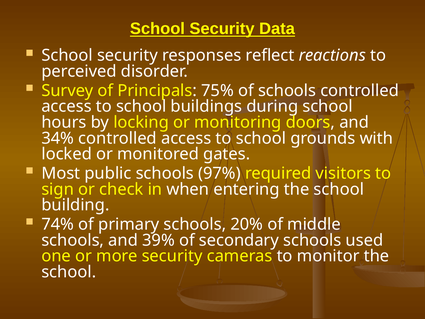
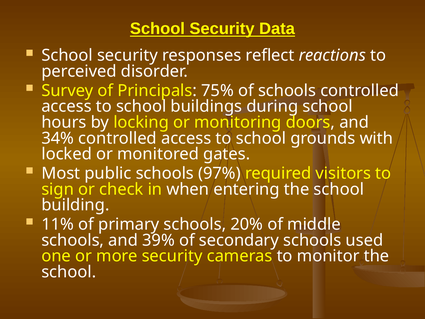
74%: 74% -> 11%
